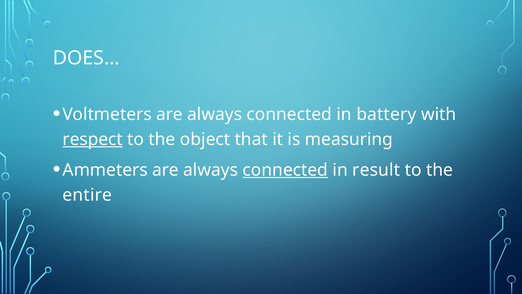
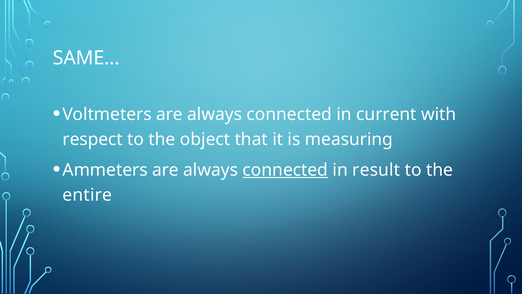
DOES…: DOES… -> SAME…
battery: battery -> current
respect underline: present -> none
